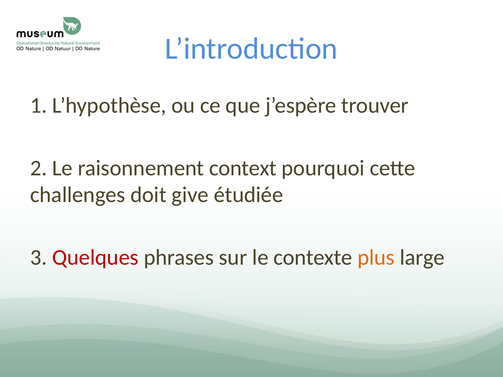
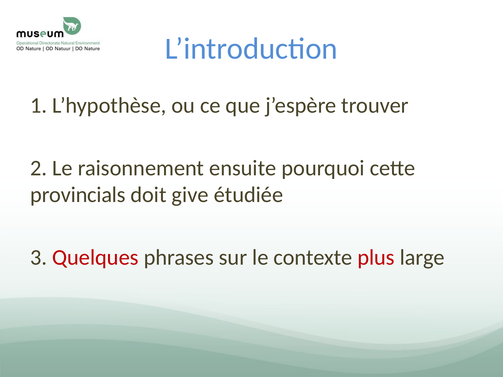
context: context -> ensuite
challenges: challenges -> provincials
plus colour: orange -> red
